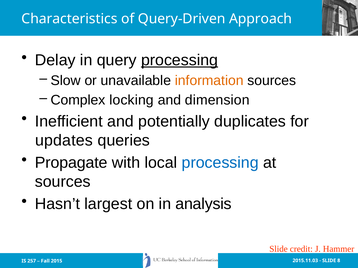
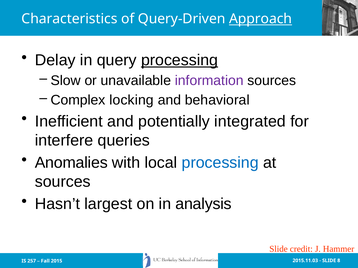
Approach underline: none -> present
information colour: orange -> purple
dimension: dimension -> behavioral
duplicates: duplicates -> integrated
updates: updates -> interfere
Propagate: Propagate -> Anomalies
